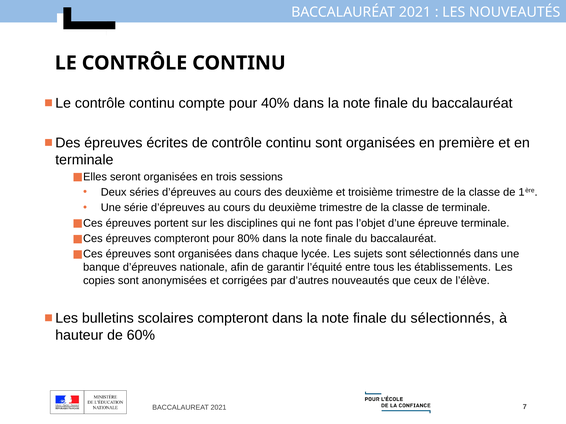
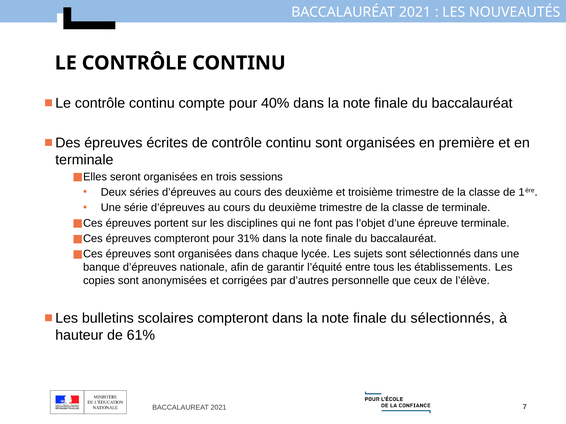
80%: 80% -> 31%
d’autres nouveautés: nouveautés -> personnelle
60%: 60% -> 61%
